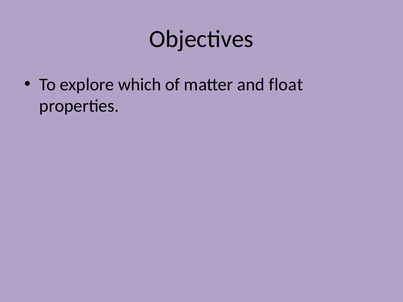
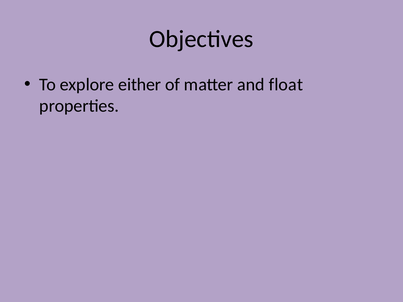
which: which -> either
